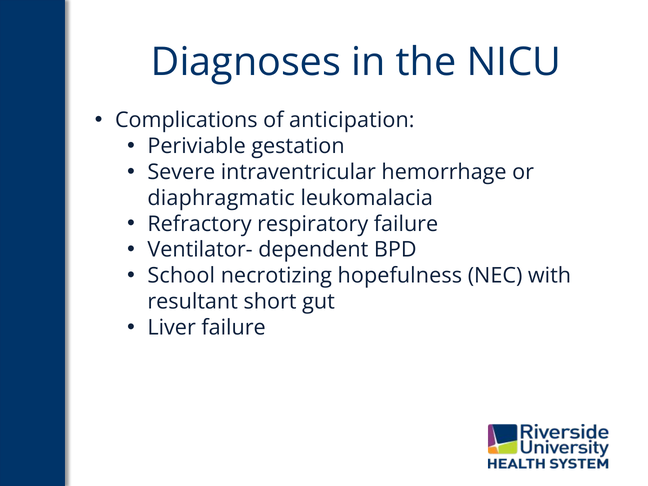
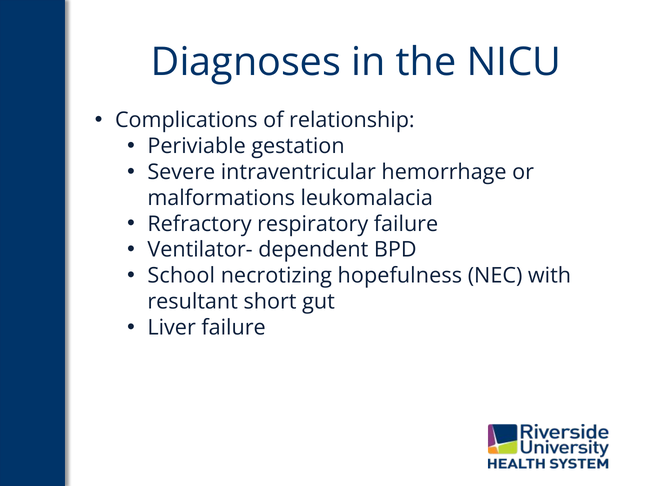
anticipation: anticipation -> relationship
diaphragmatic: diaphragmatic -> malformations
